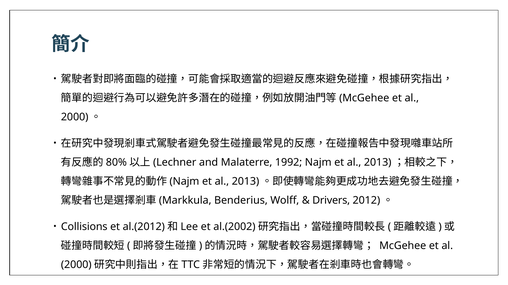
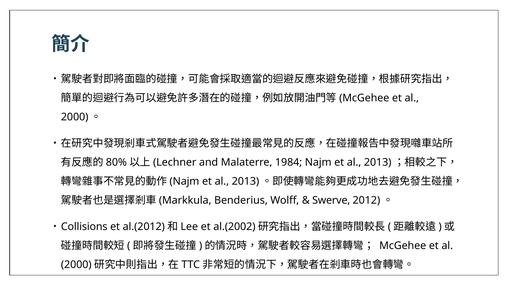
1992: 1992 -> 1984
Drivers: Drivers -> Swerve
